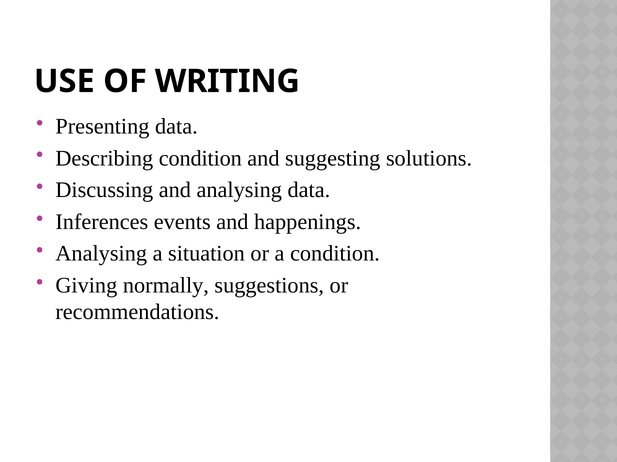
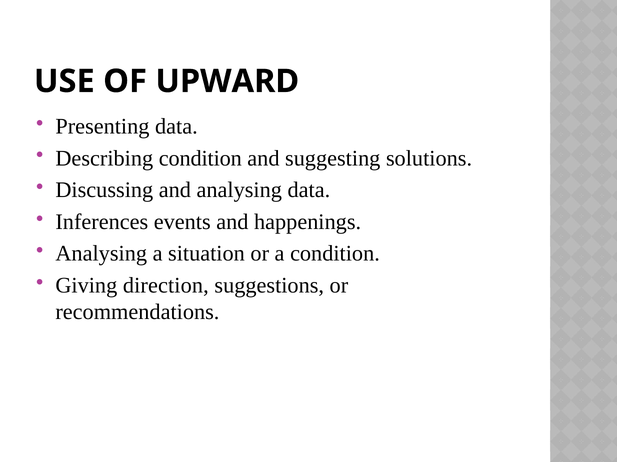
WRITING: WRITING -> UPWARD
normally: normally -> direction
